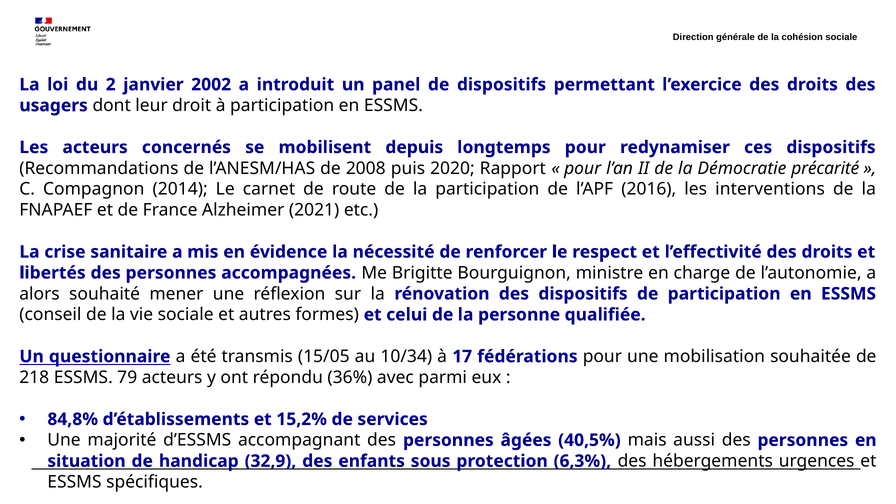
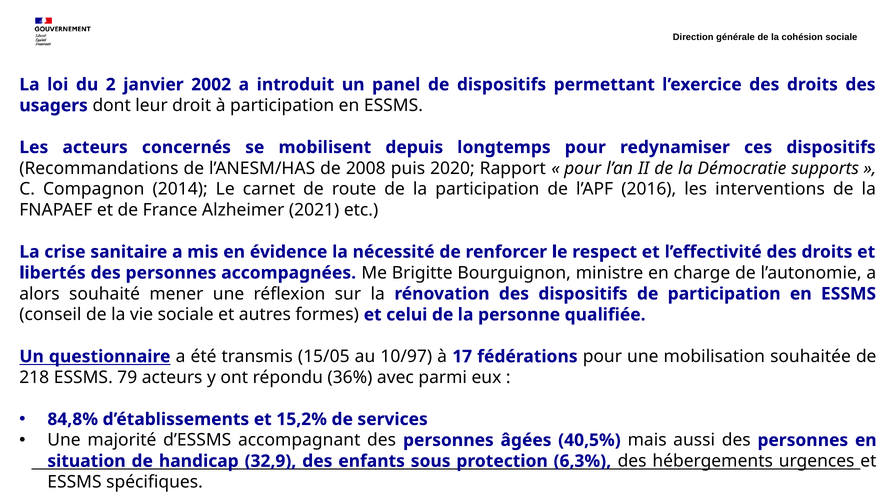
précarité: précarité -> supports
10/34: 10/34 -> 10/97
